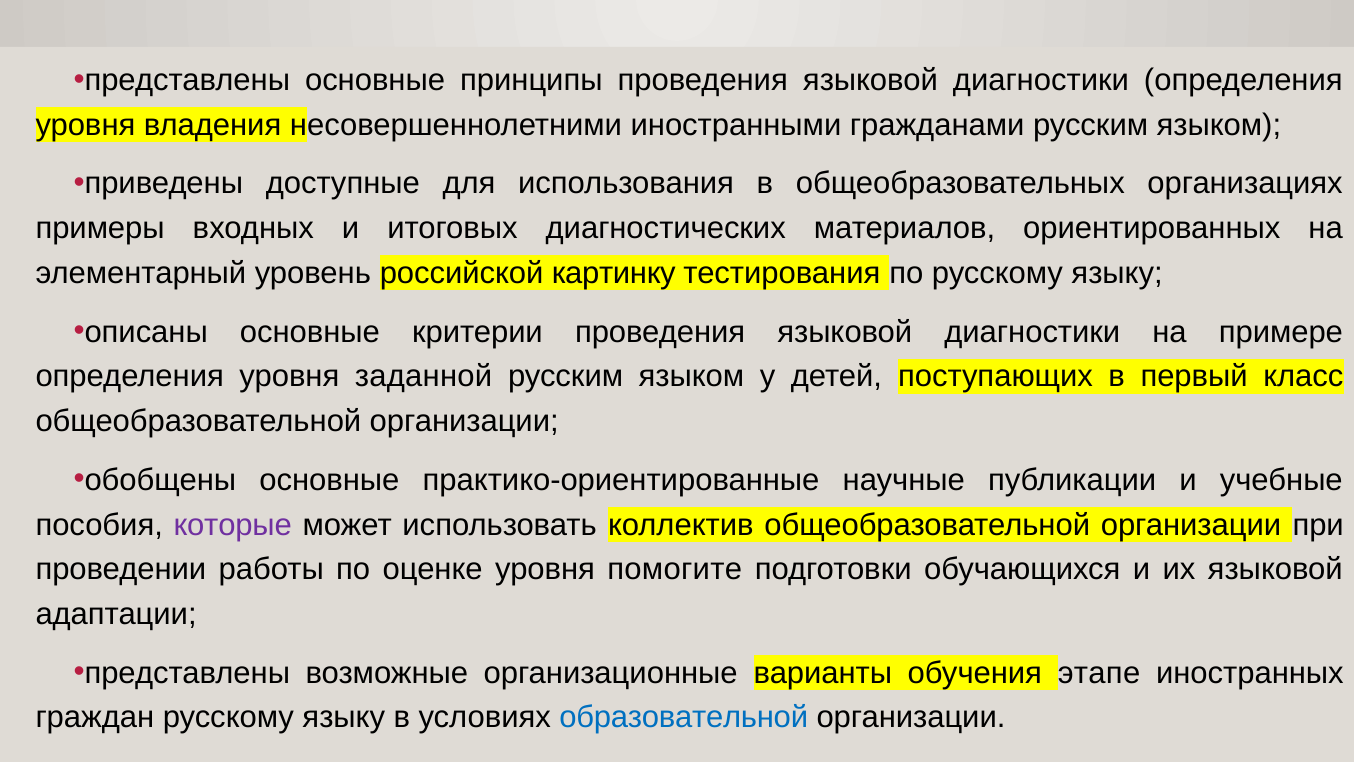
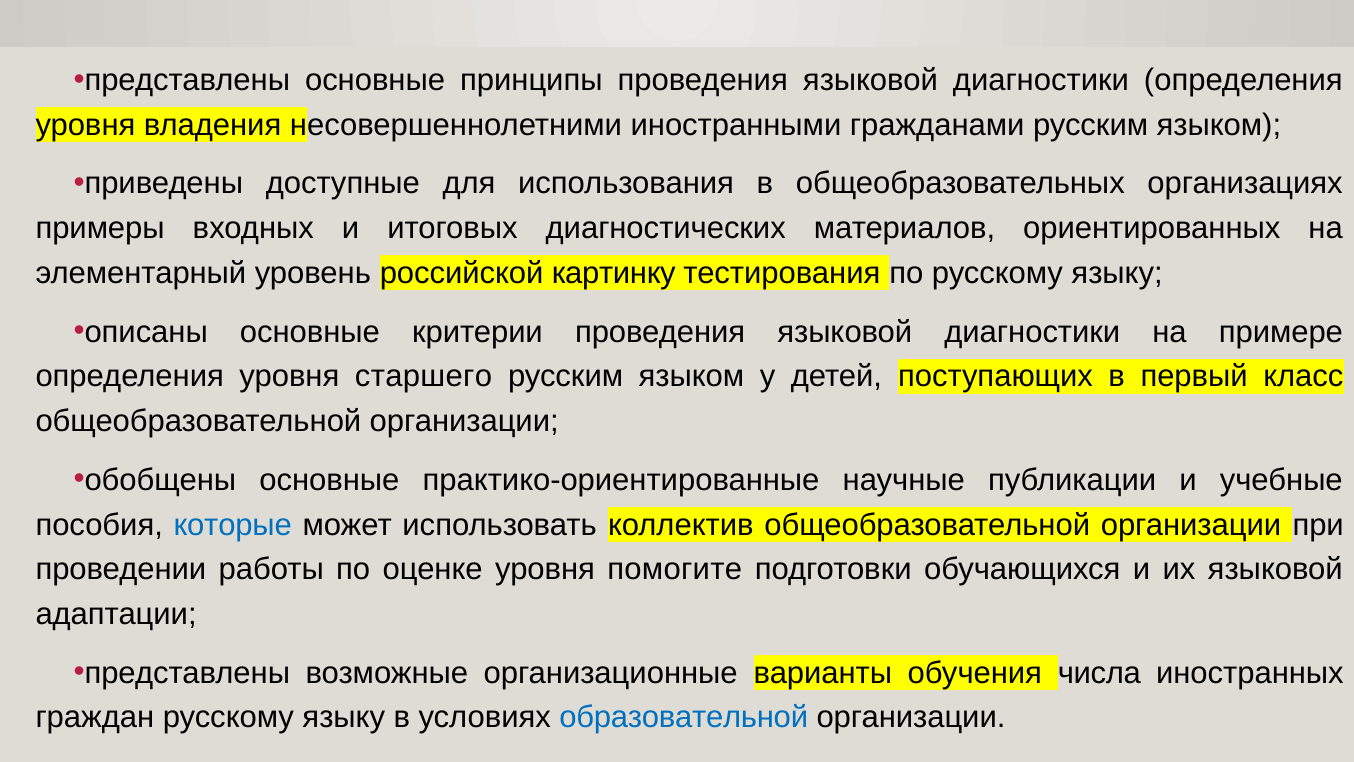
заданной: заданной -> старшего
которые colour: purple -> blue
этапе: этапе -> числа
